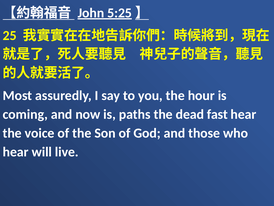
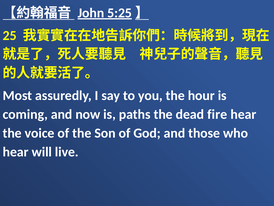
fast: fast -> fire
